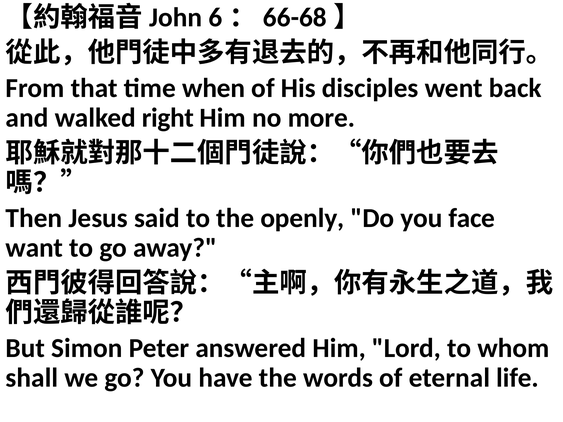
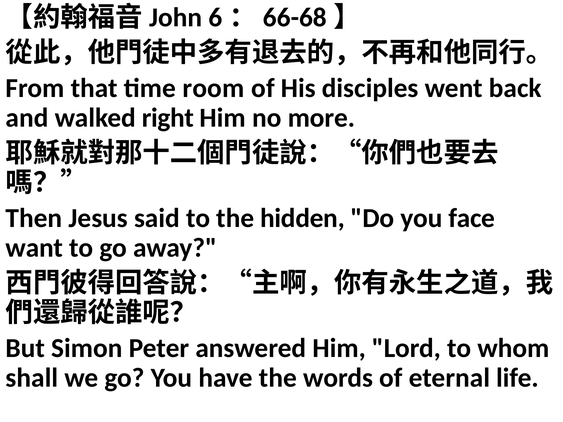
when: when -> room
openly: openly -> hidden
